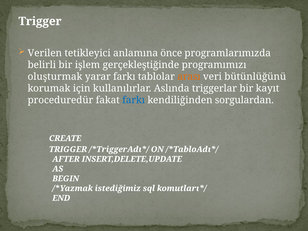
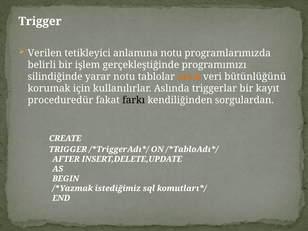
anlamına önce: önce -> notu
oluşturmak: oluşturmak -> silindiğinde
yarar farkı: farkı -> notu
farkı at (134, 100) colour: blue -> black
